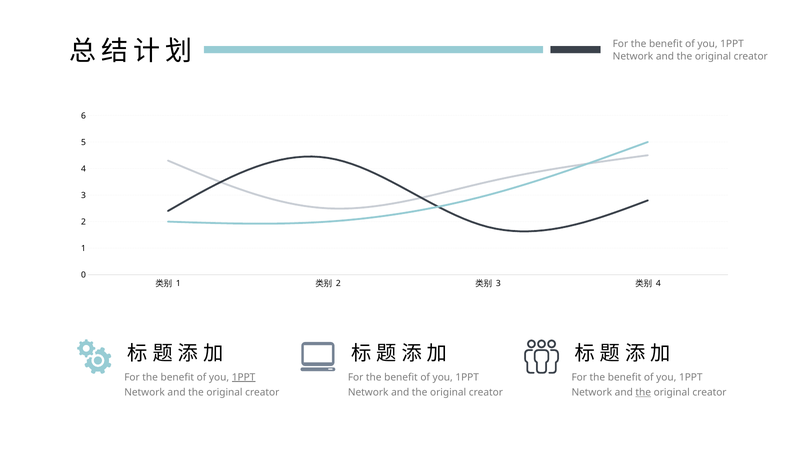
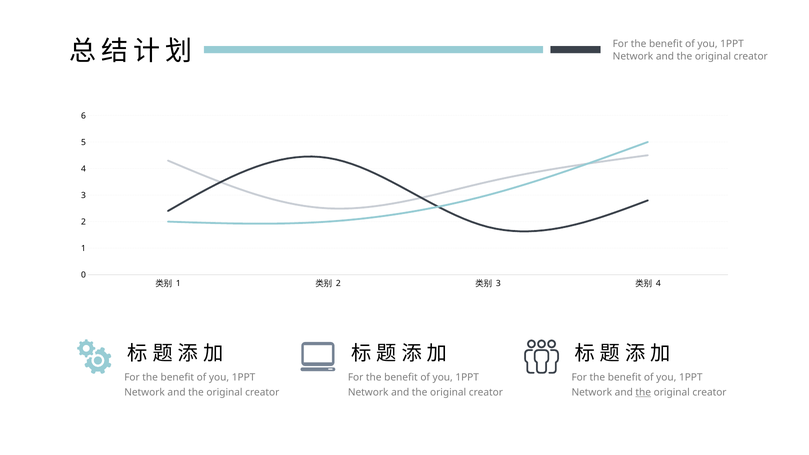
1PPT at (244, 377) underline: present -> none
